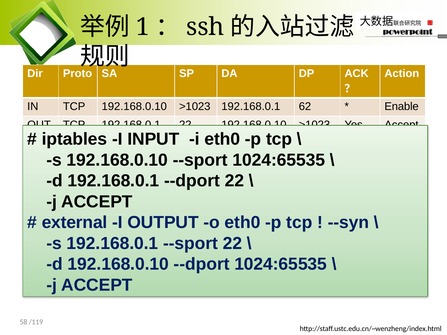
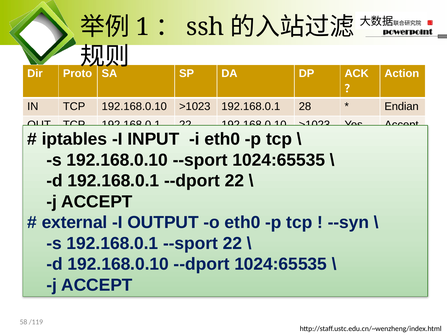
62: 62 -> 28
Enable: Enable -> Endian
